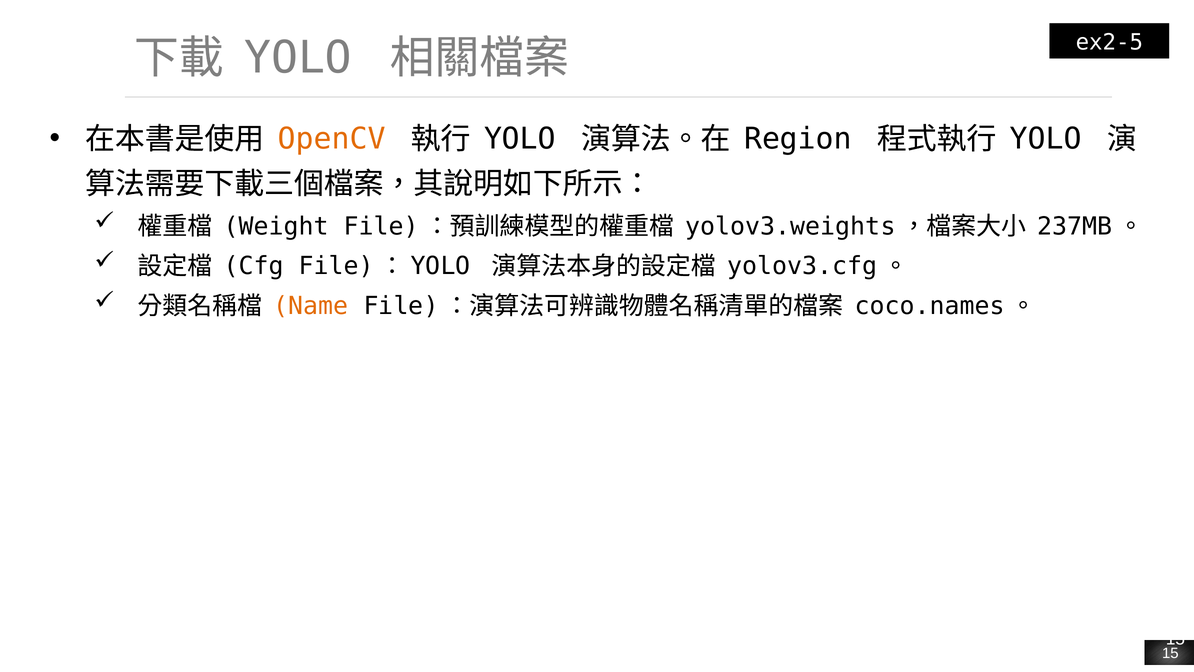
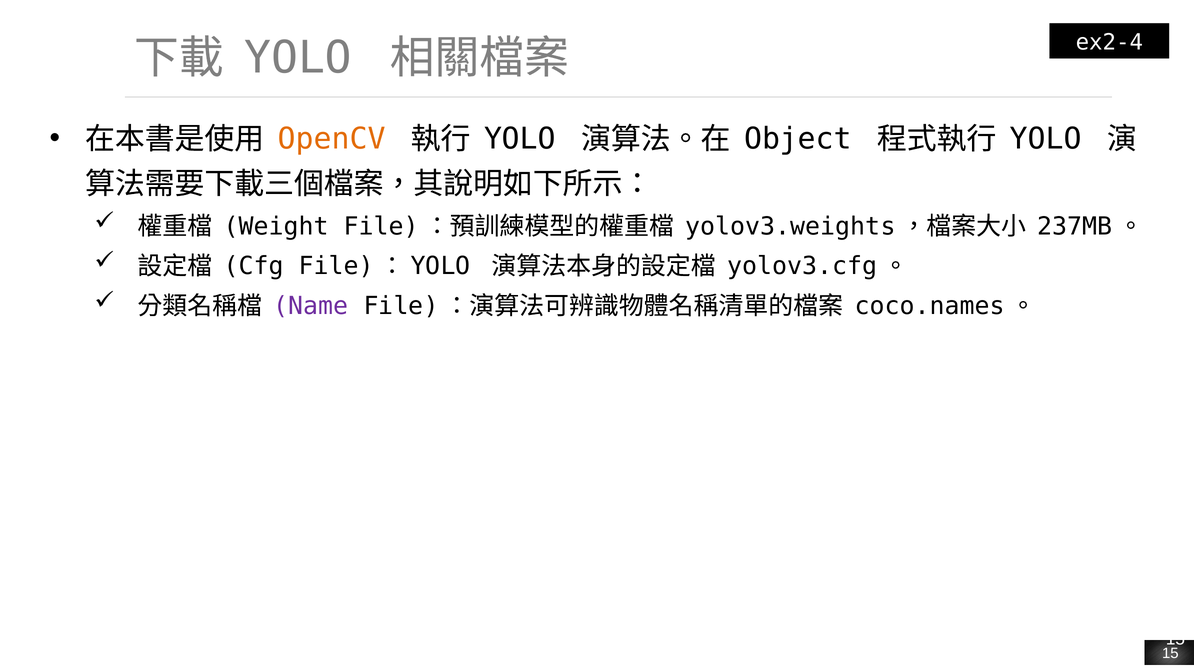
ex2-5: ex2-5 -> ex2-4
Region: Region -> Object
Name colour: orange -> purple
